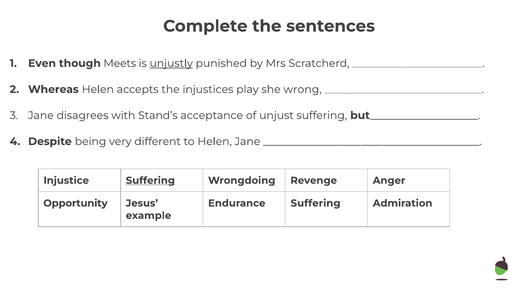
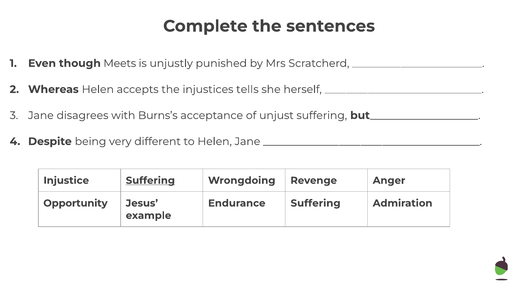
unjustly underline: present -> none
play: play -> tells
wrong: wrong -> herself
Stand’s: Stand’s -> Burns’s
